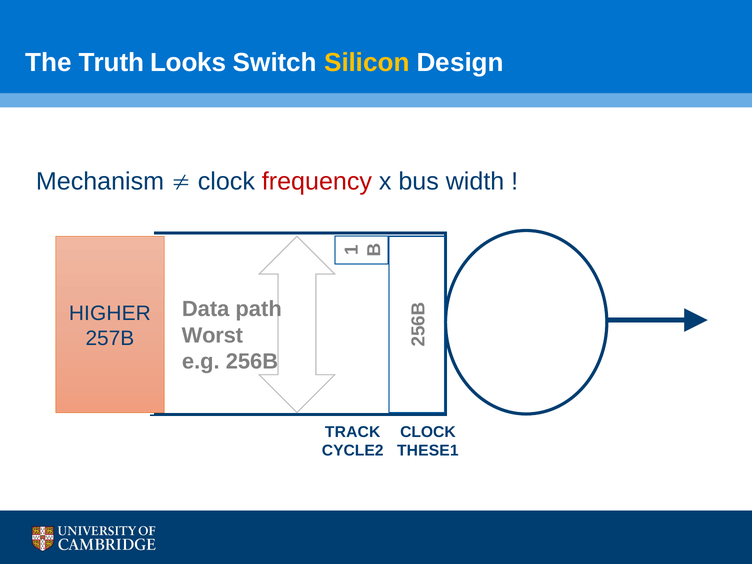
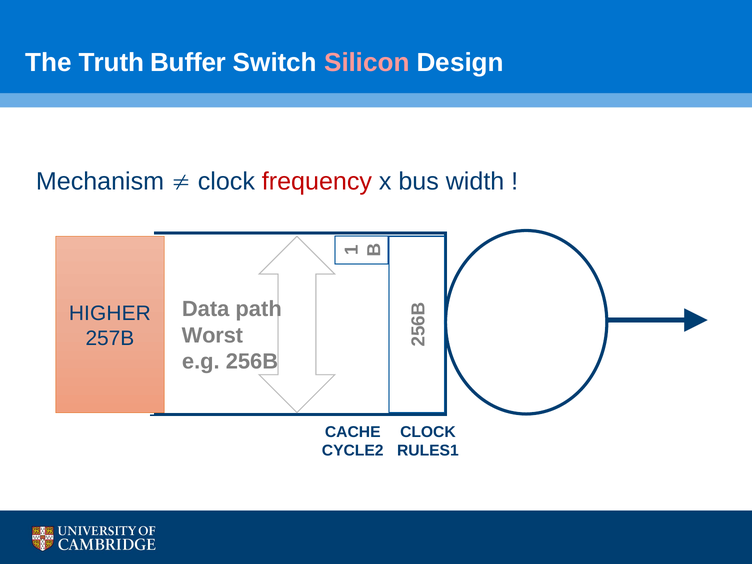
Looks: Looks -> Buffer
Silicon colour: yellow -> pink
TRACK: TRACK -> CACHE
THESE1: THESE1 -> RULES1
